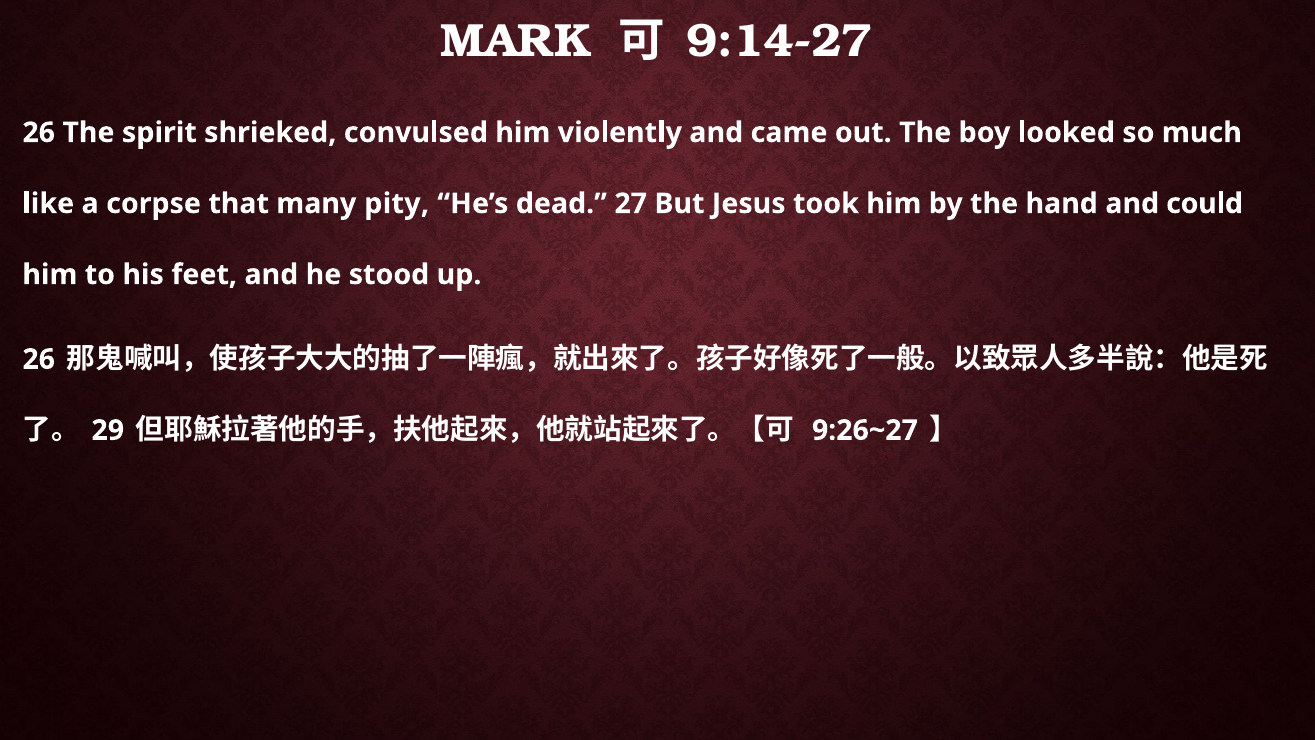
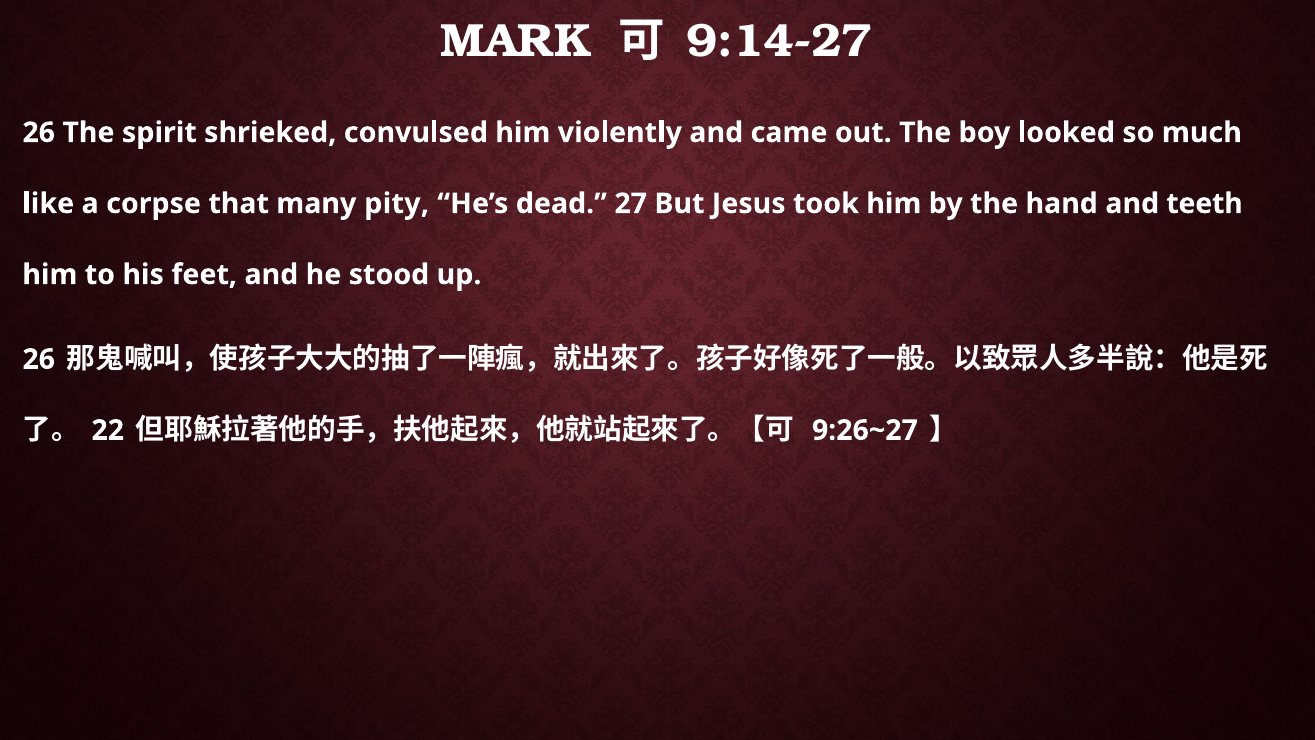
could: could -> teeth
29: 29 -> 22
